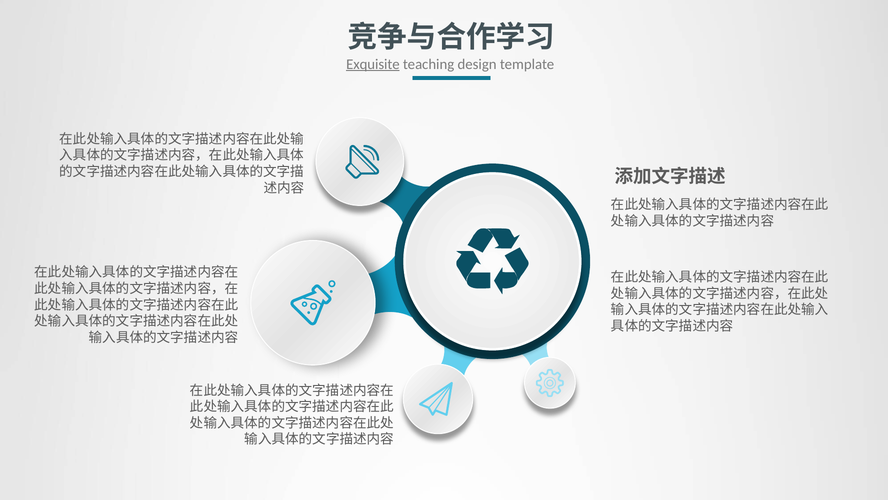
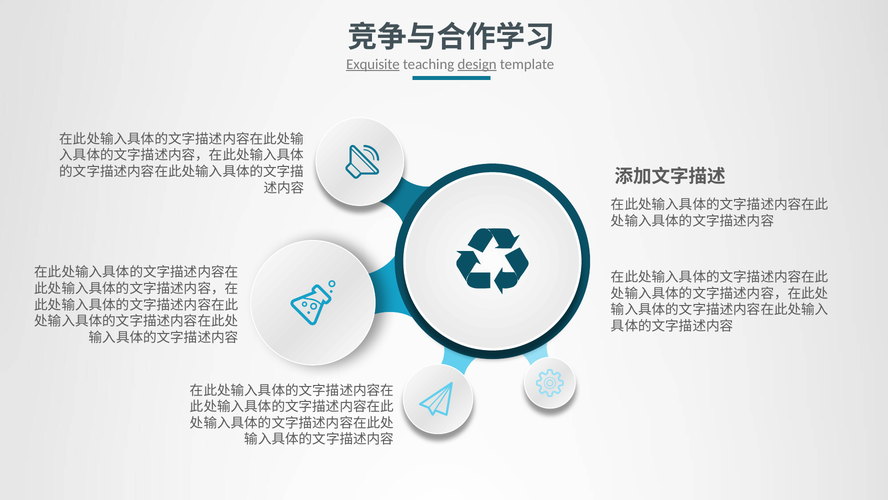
design underline: none -> present
